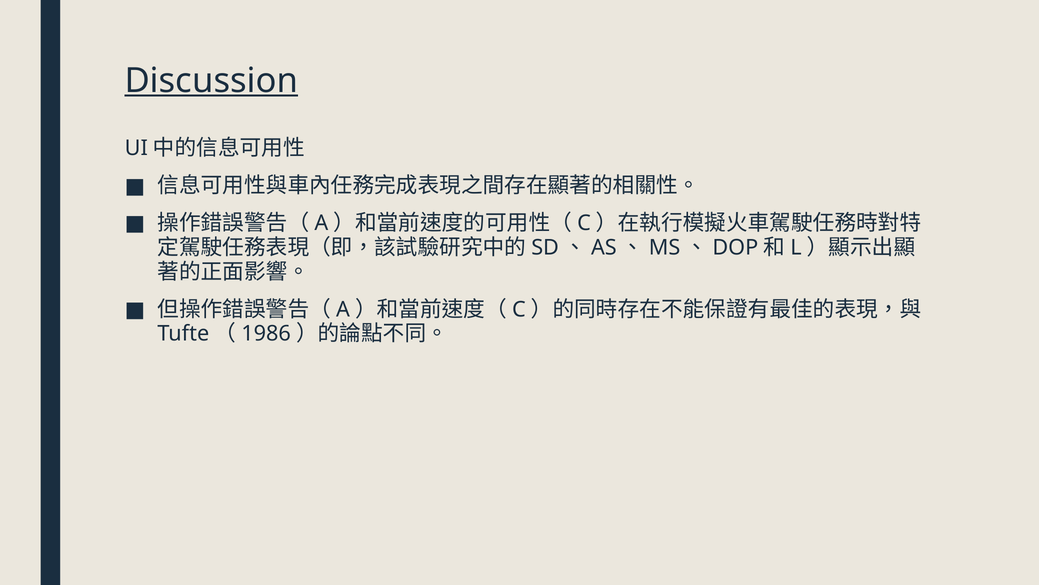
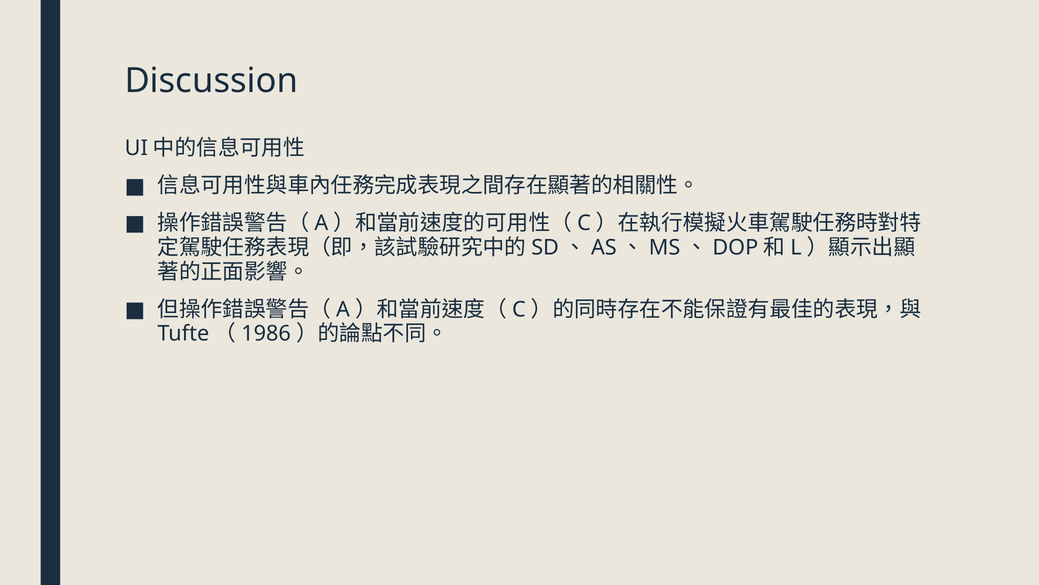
Discussion underline: present -> none
